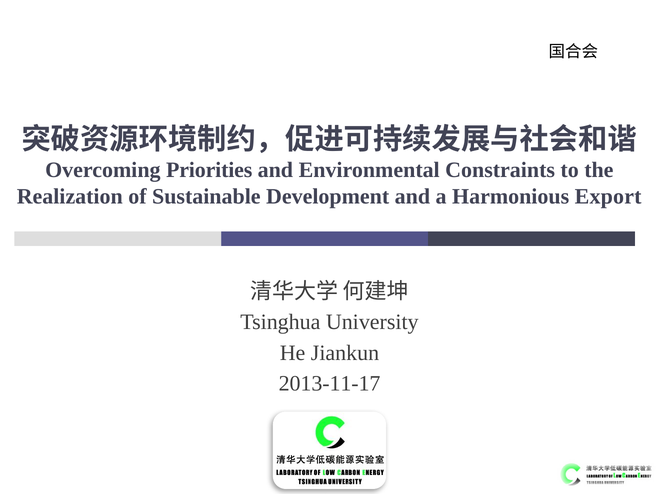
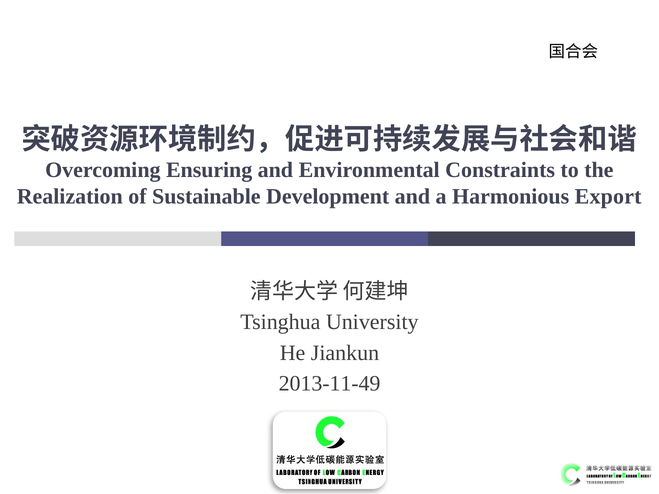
Priorities: Priorities -> Ensuring
2013-11-17: 2013-11-17 -> 2013-11-49
